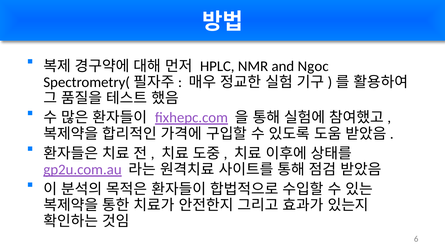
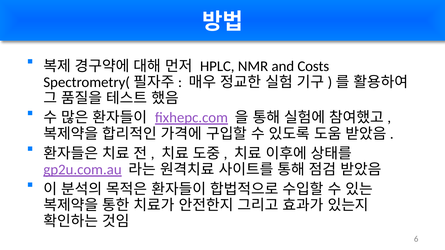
Ngoc: Ngoc -> Costs
